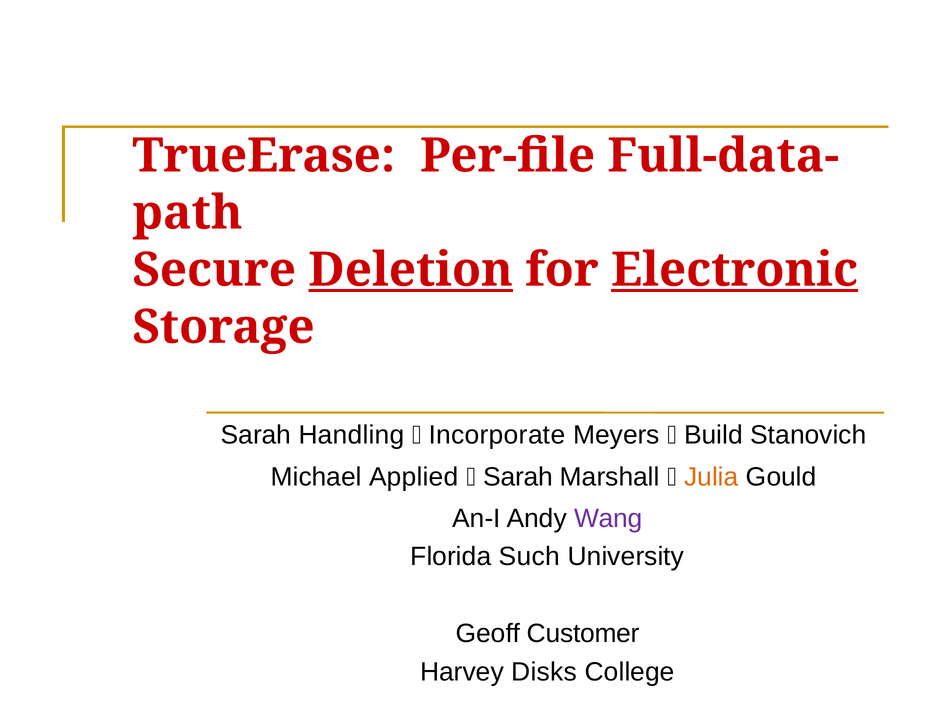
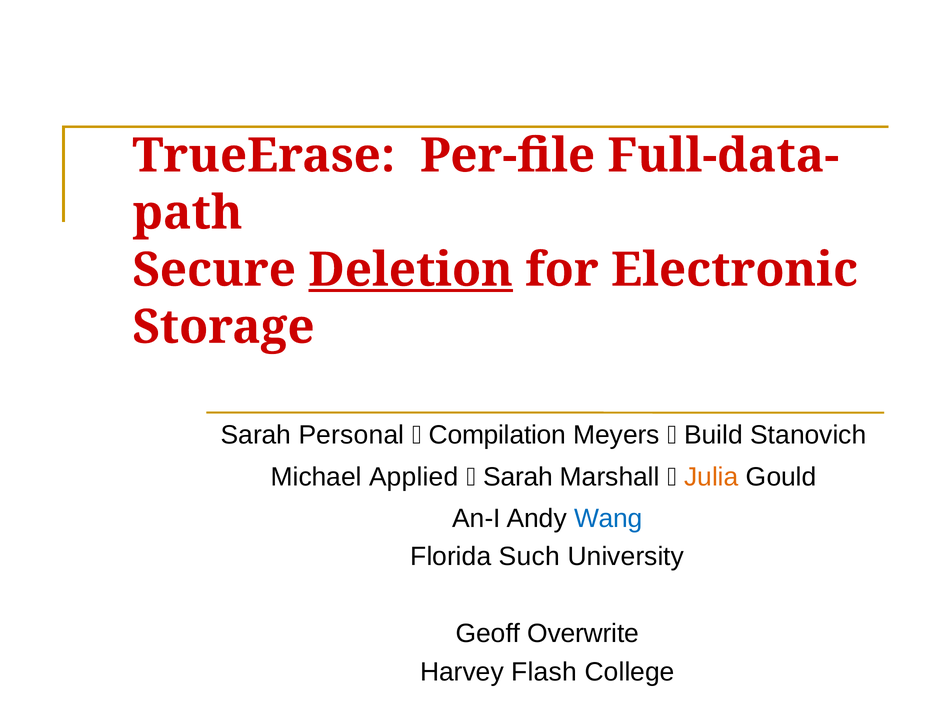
Electronic underline: present -> none
Handling: Handling -> Personal
Incorporate: Incorporate -> Compilation
Wang colour: purple -> blue
Customer: Customer -> Overwrite
Disks: Disks -> Flash
